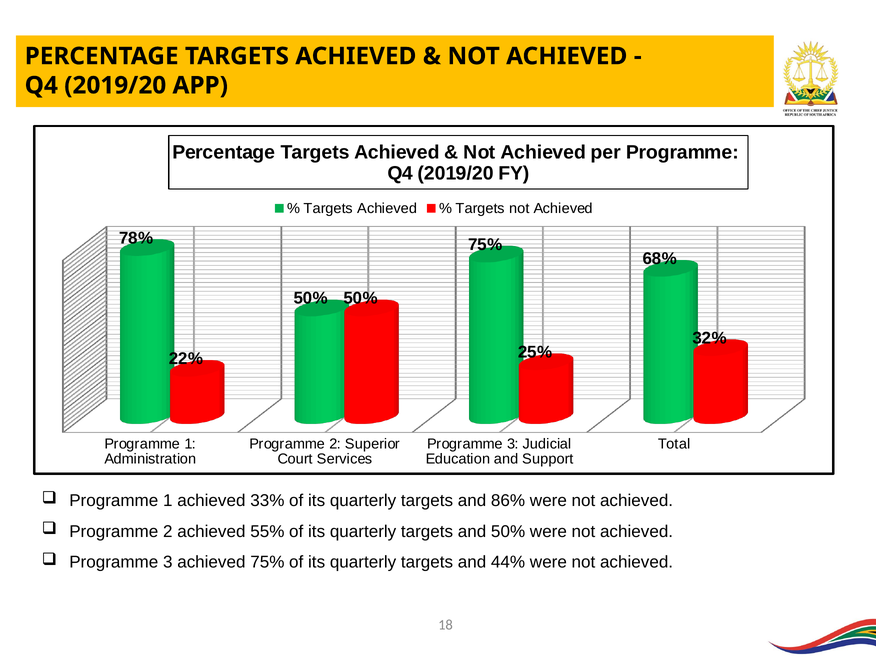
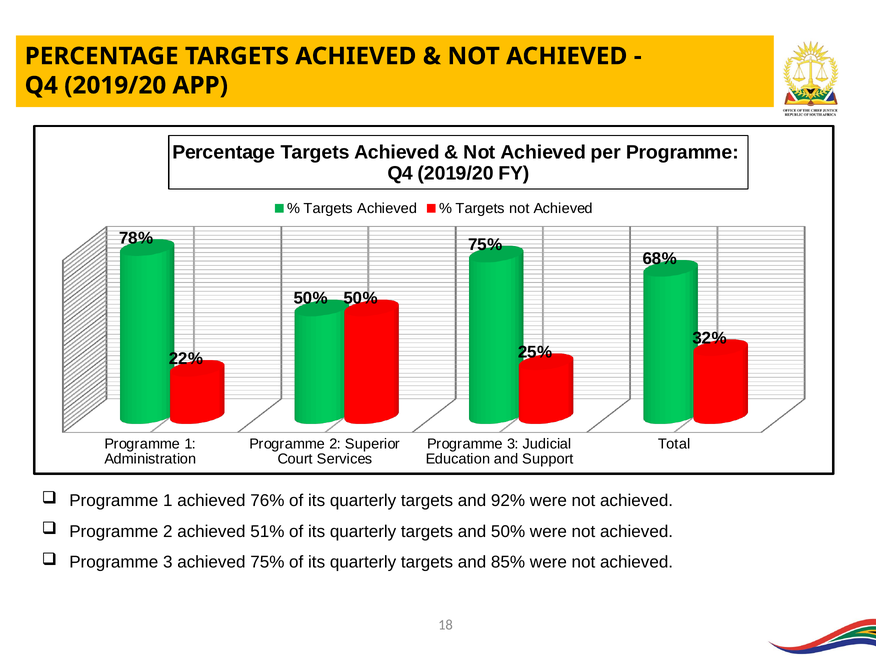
33%: 33% -> 76%
86%: 86% -> 92%
55%: 55% -> 51%
44%: 44% -> 85%
